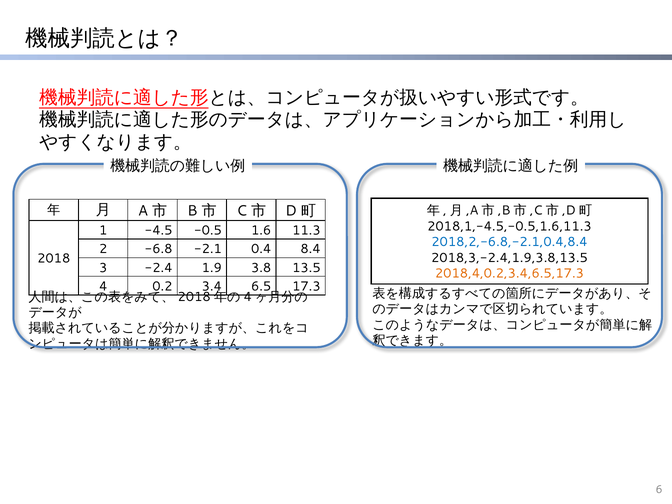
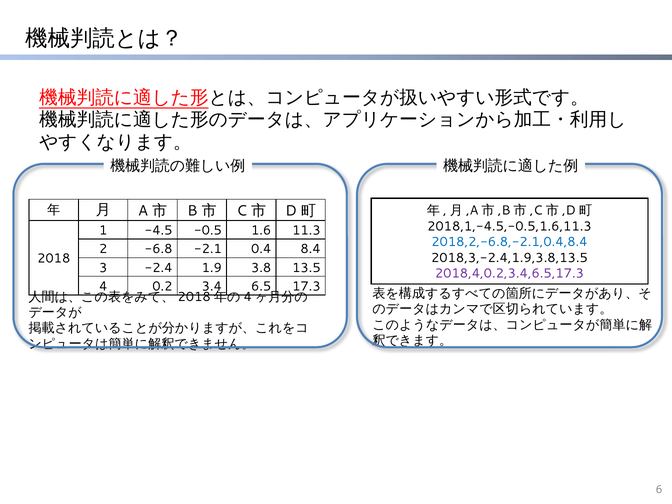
2018,4,0.2,3.4,6.5,17.3 colour: orange -> purple
